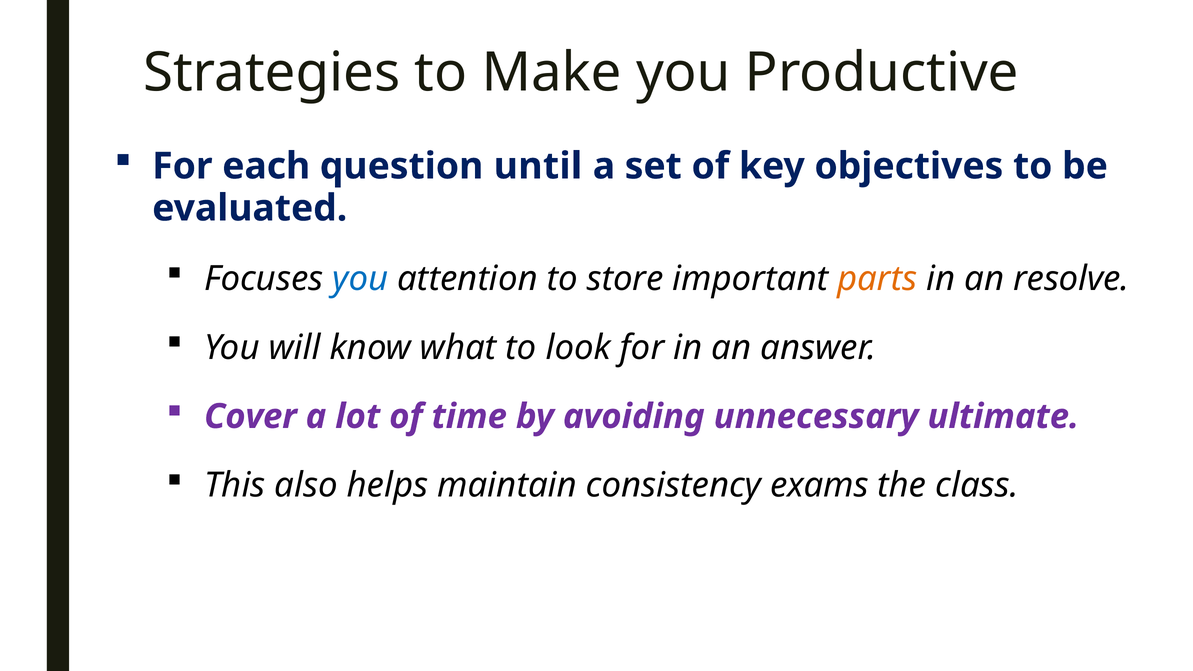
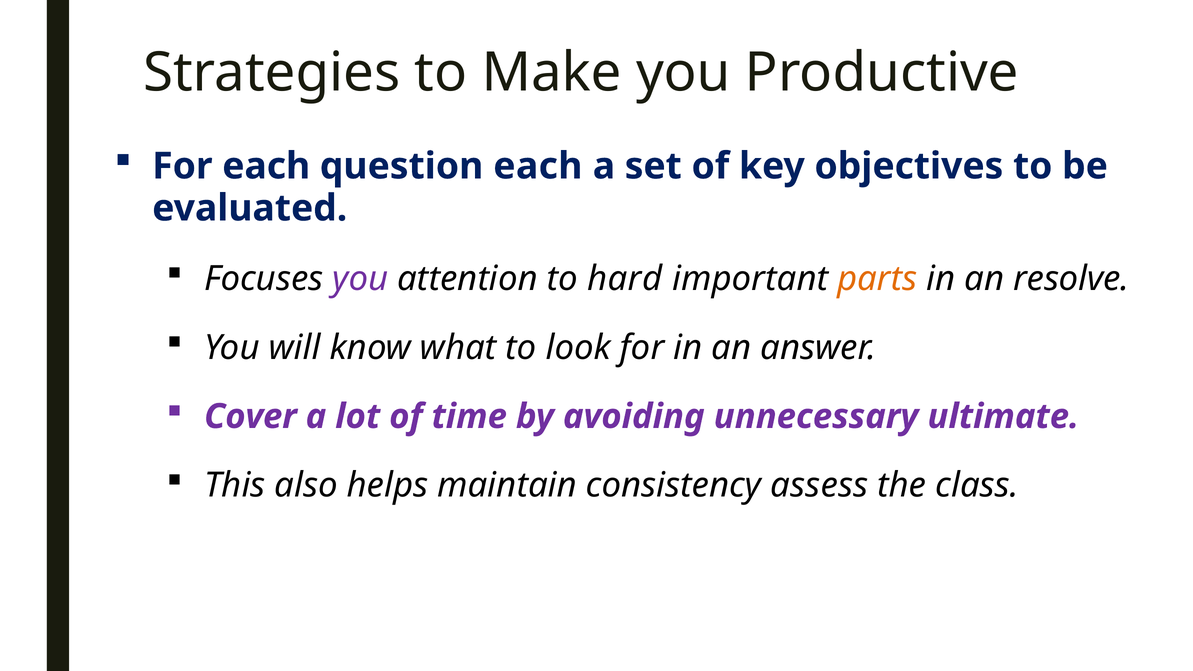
question until: until -> each
you at (360, 279) colour: blue -> purple
store: store -> hard
exams: exams -> assess
